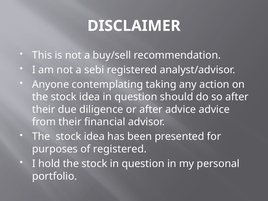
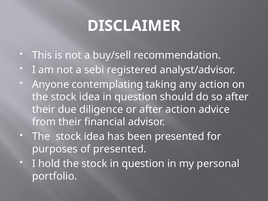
after advice: advice -> action
of registered: registered -> presented
